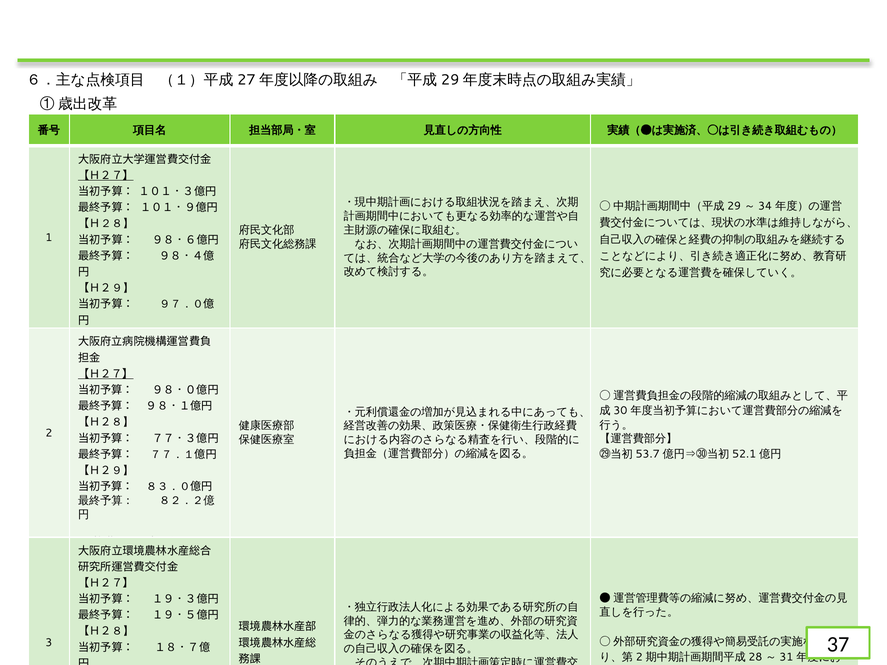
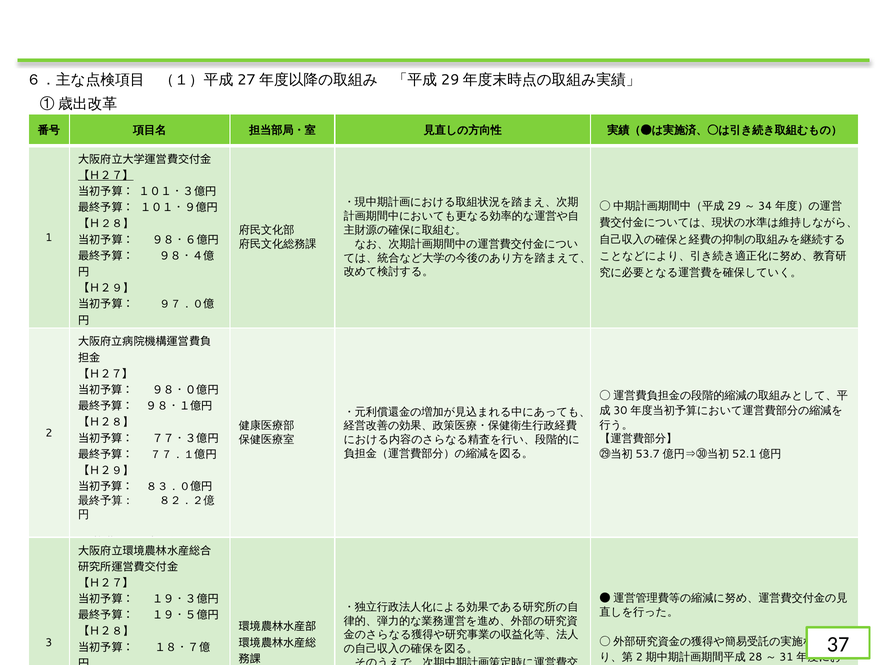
【Ｈ２７】 at (106, 374) underline: present -> none
